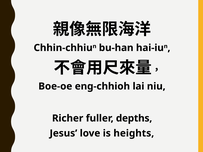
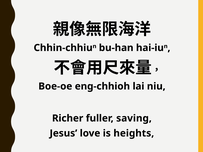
depths: depths -> saving
